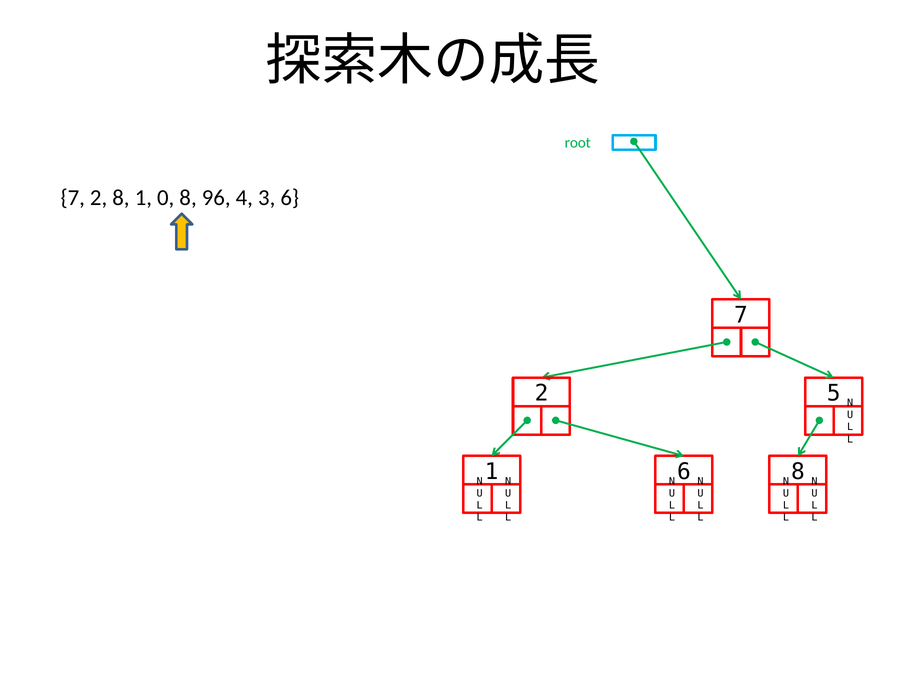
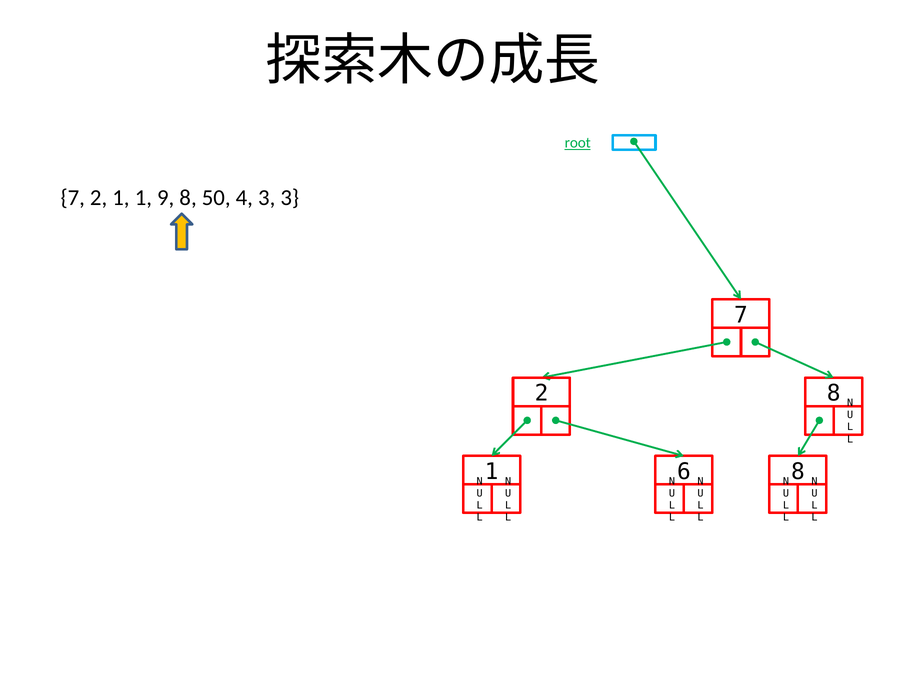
root underline: none -> present
2 8: 8 -> 1
0: 0 -> 9
96: 96 -> 50
3 6: 6 -> 3
2 5: 5 -> 8
